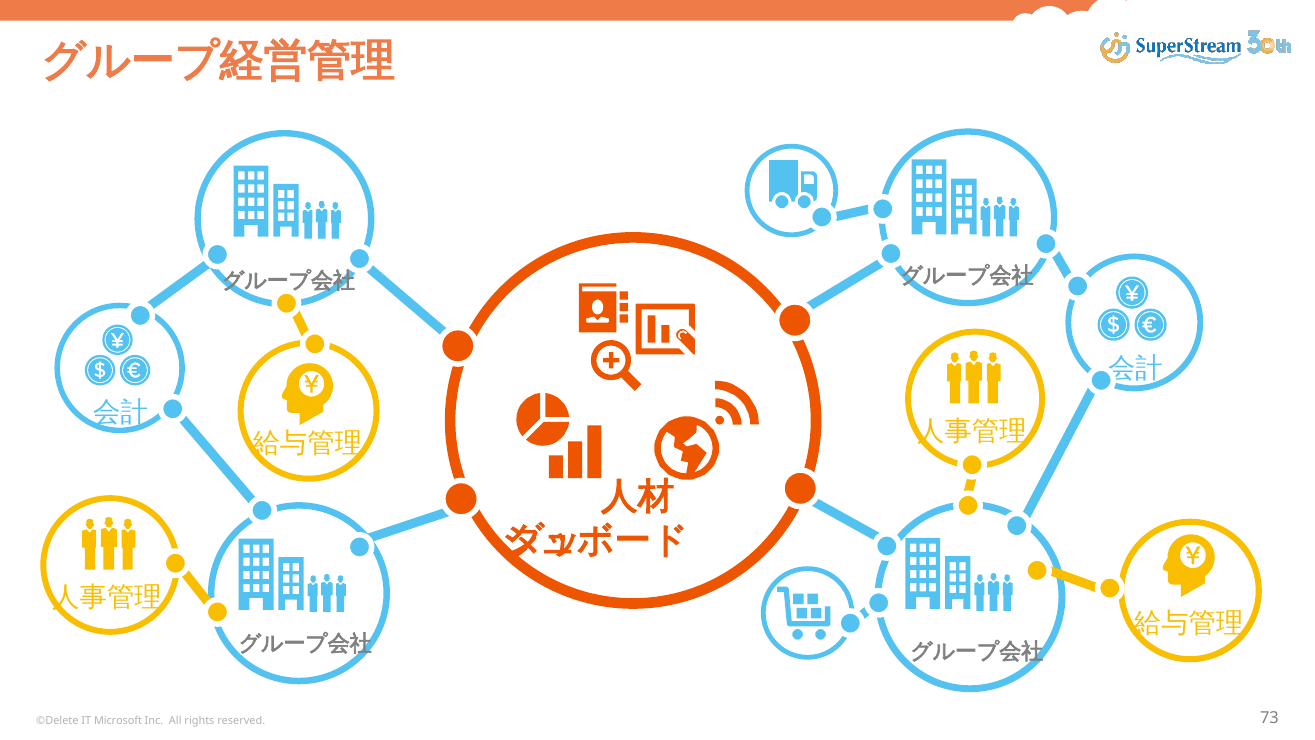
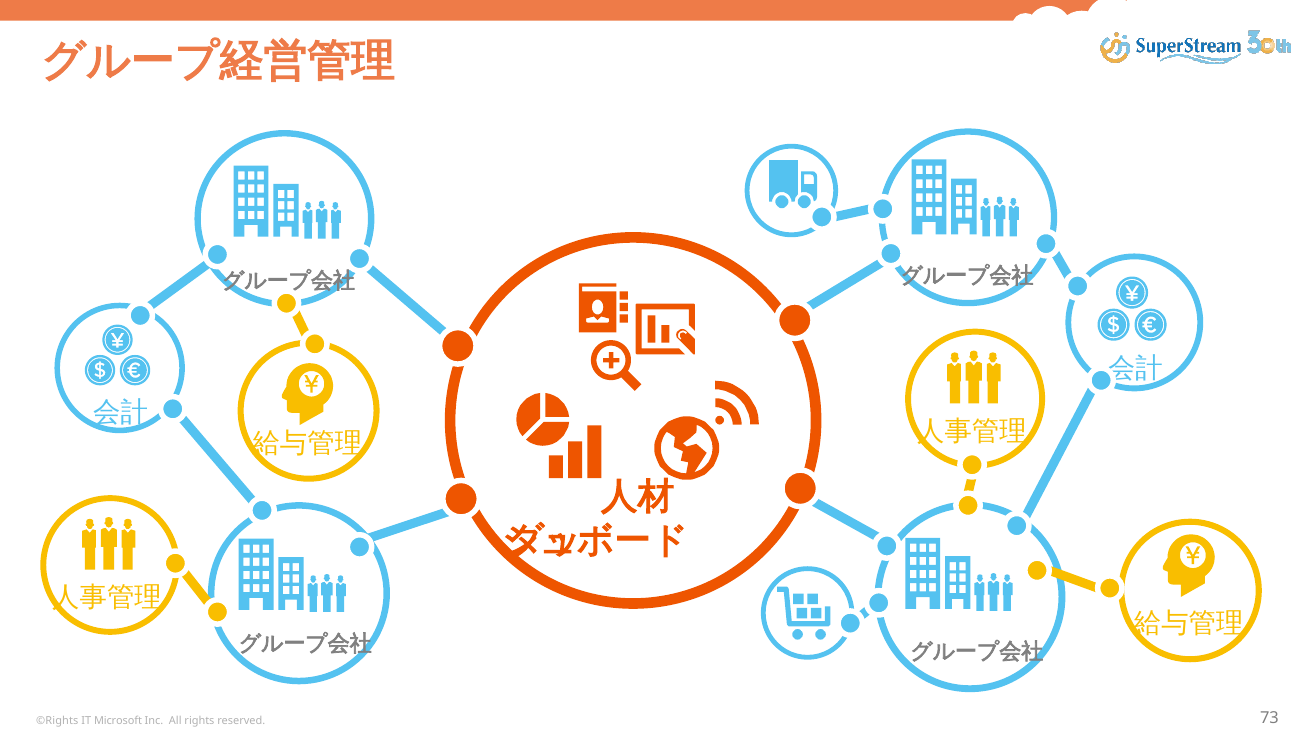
©Delete: ©Delete -> ©Rights
